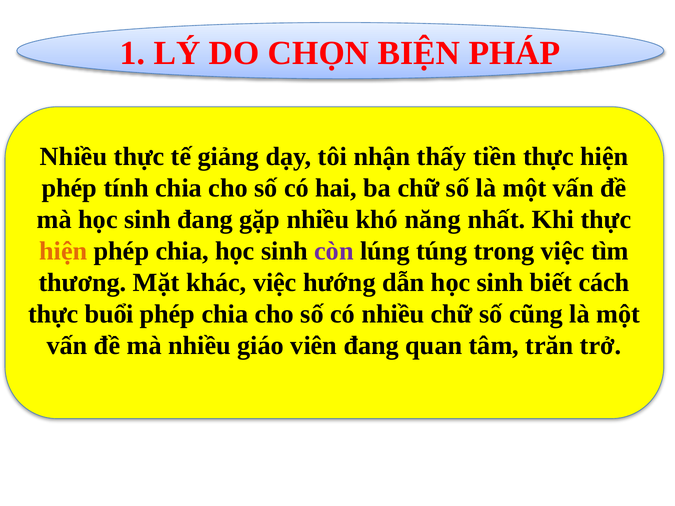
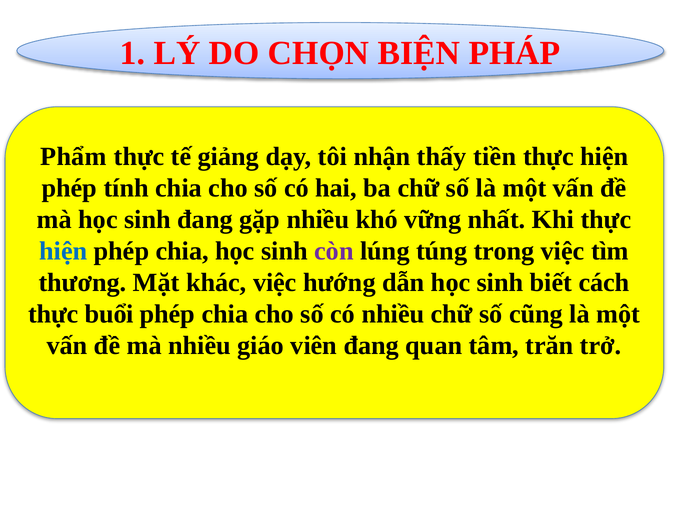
Nhiều at (74, 157): Nhiều -> Phẩm
năng: năng -> vững
hiện at (63, 251) colour: orange -> blue
